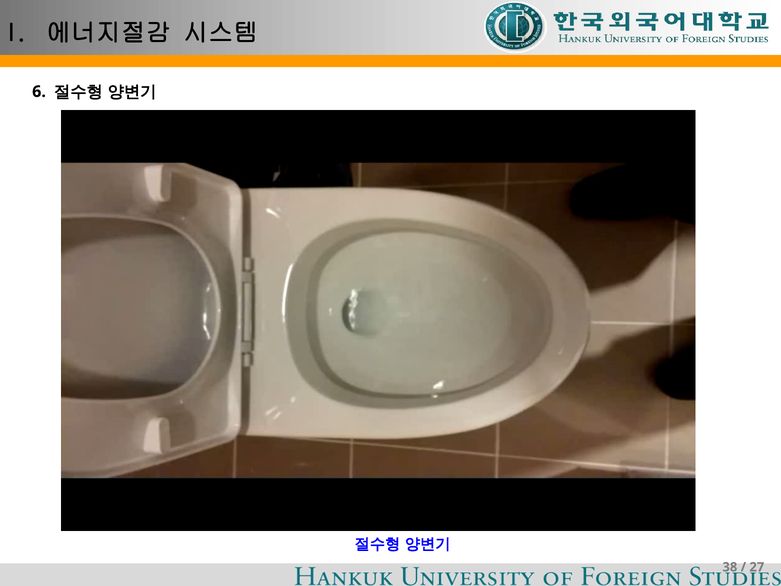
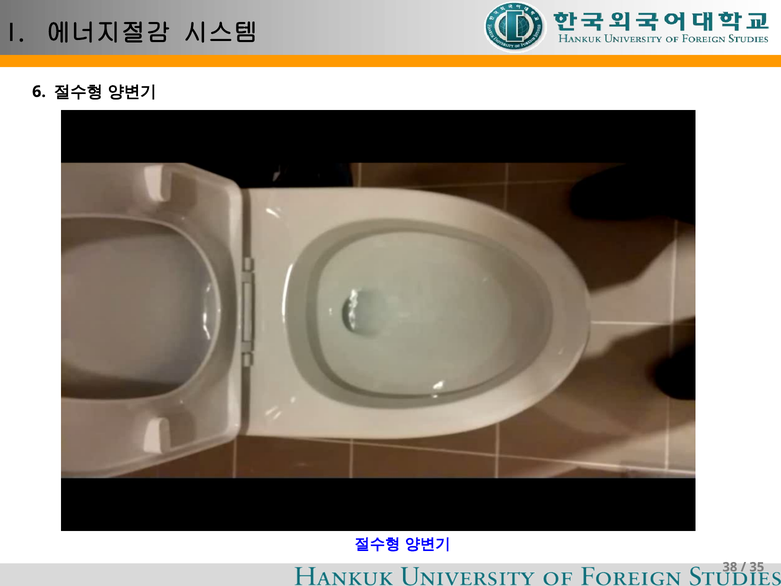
27: 27 -> 35
